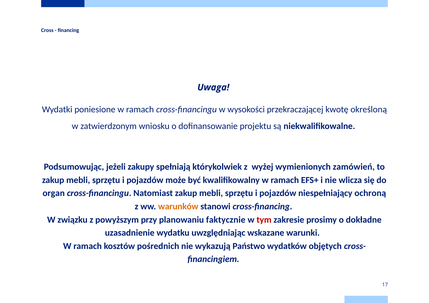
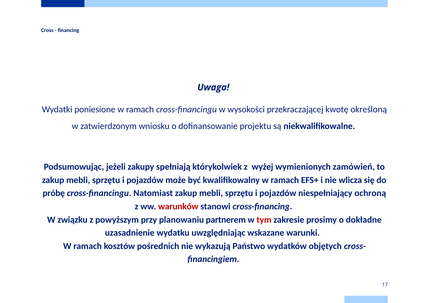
organ: organ -> próbę
warunków colour: orange -> red
faktycznie: faktycznie -> partnerem
